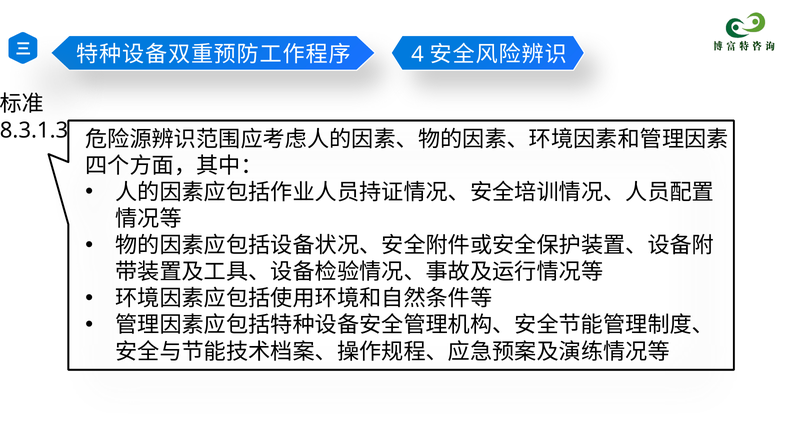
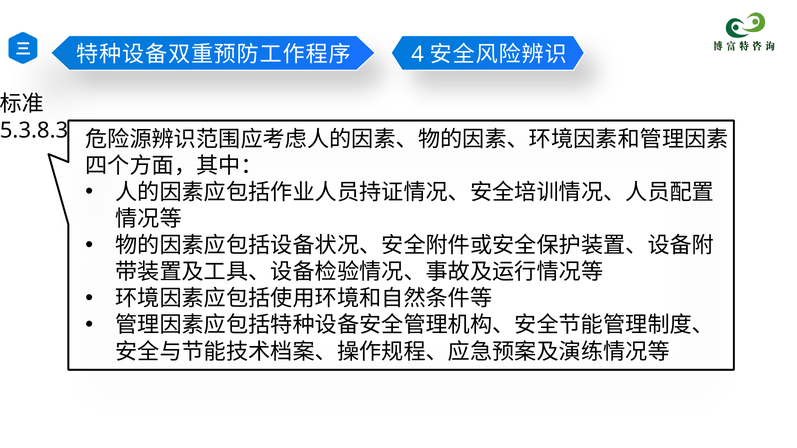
8.3.1.3: 8.3.1.3 -> 5.3.8.3
